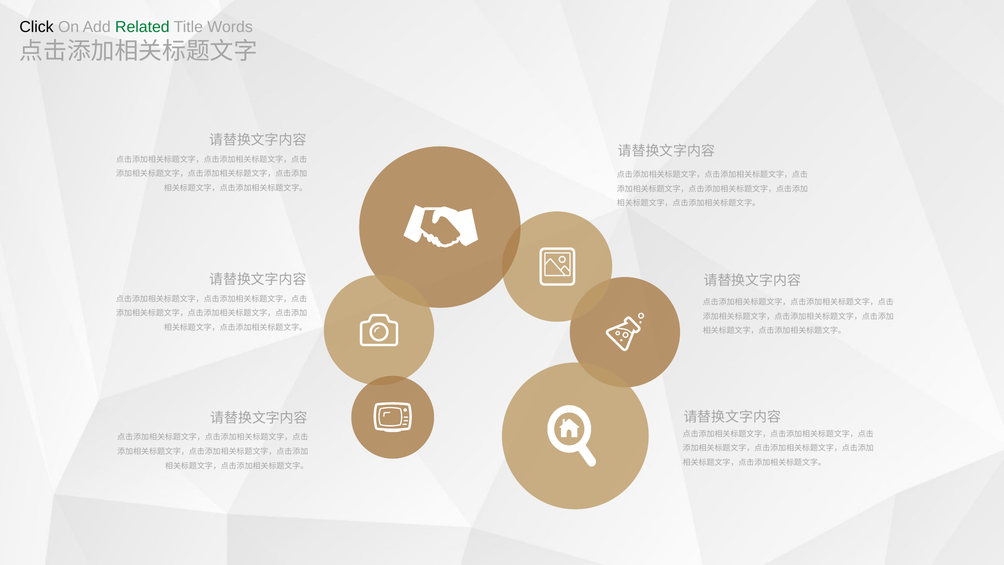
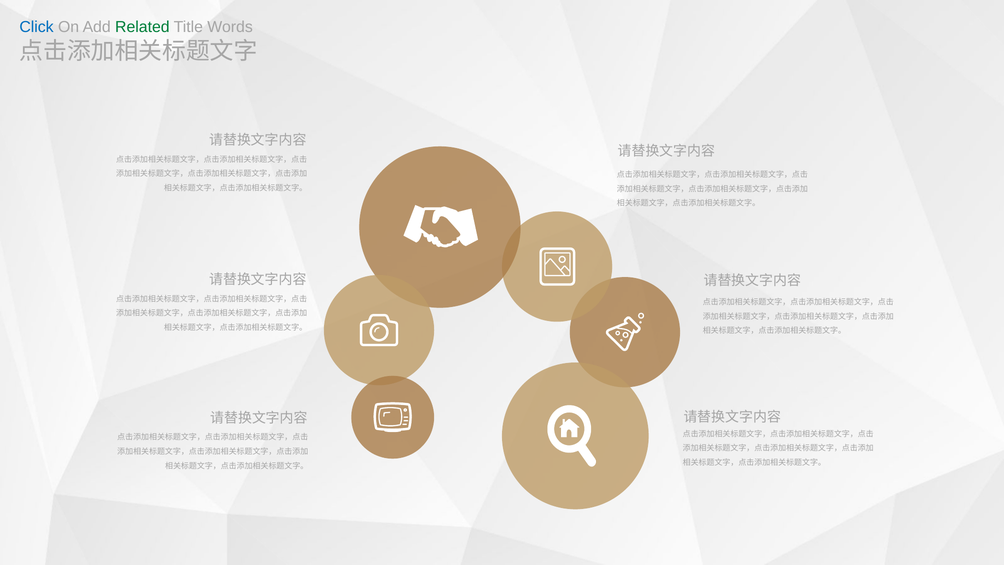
Click colour: black -> blue
